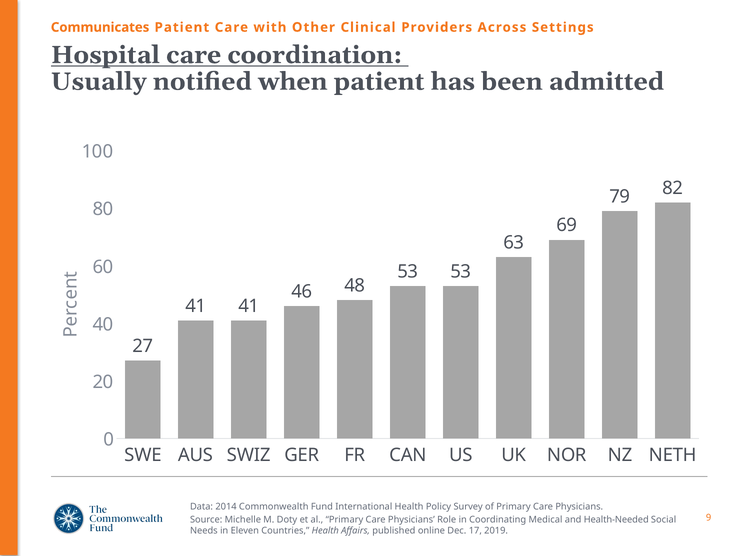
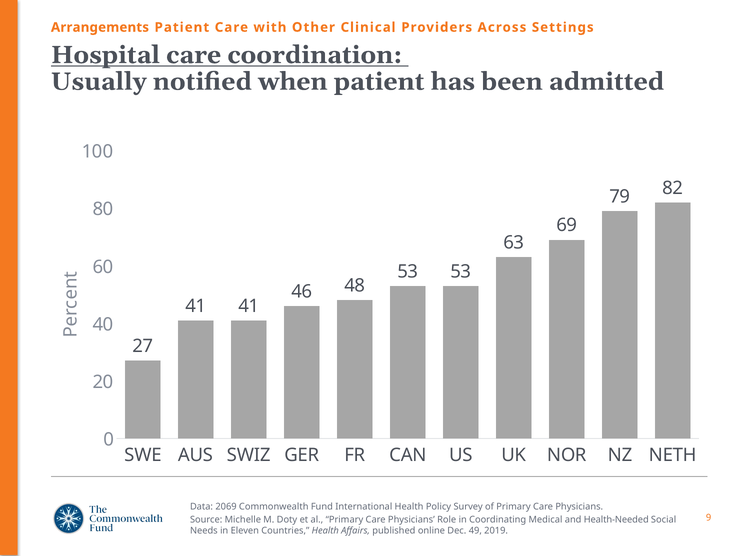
Communicates: Communicates -> Arrangements
2014: 2014 -> 2069
17: 17 -> 49
